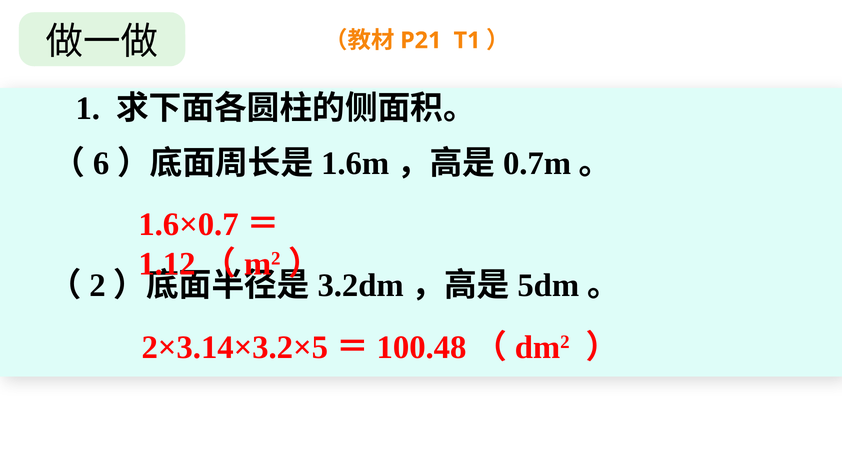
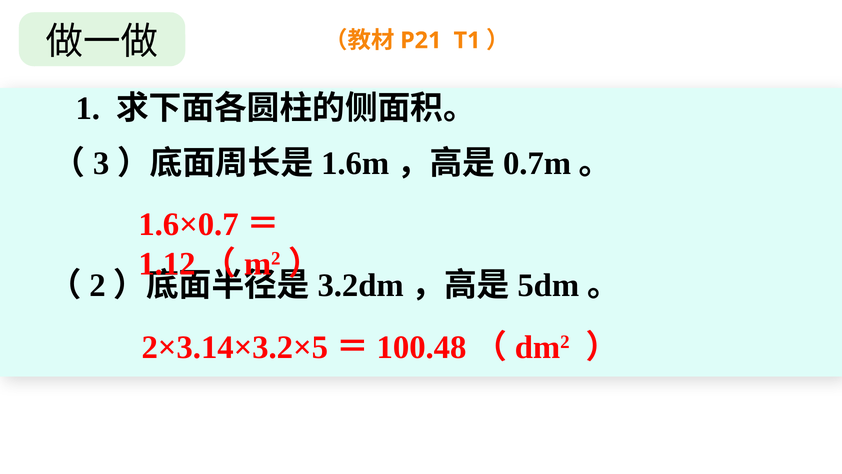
6: 6 -> 3
